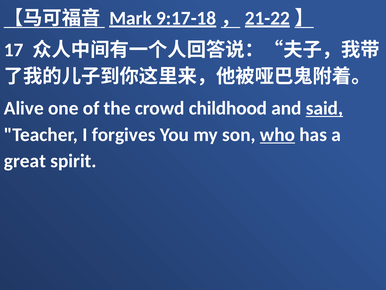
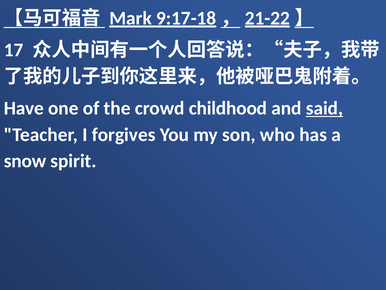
Alive: Alive -> Have
who underline: present -> none
great: great -> snow
